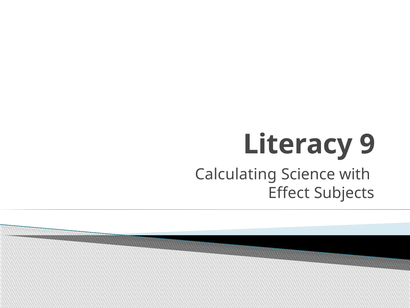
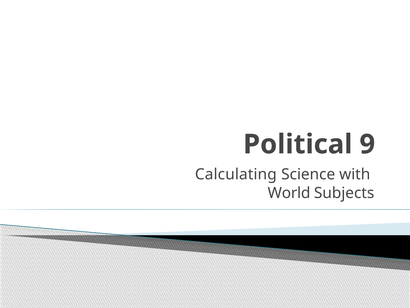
Literacy: Literacy -> Political
Effect: Effect -> World
